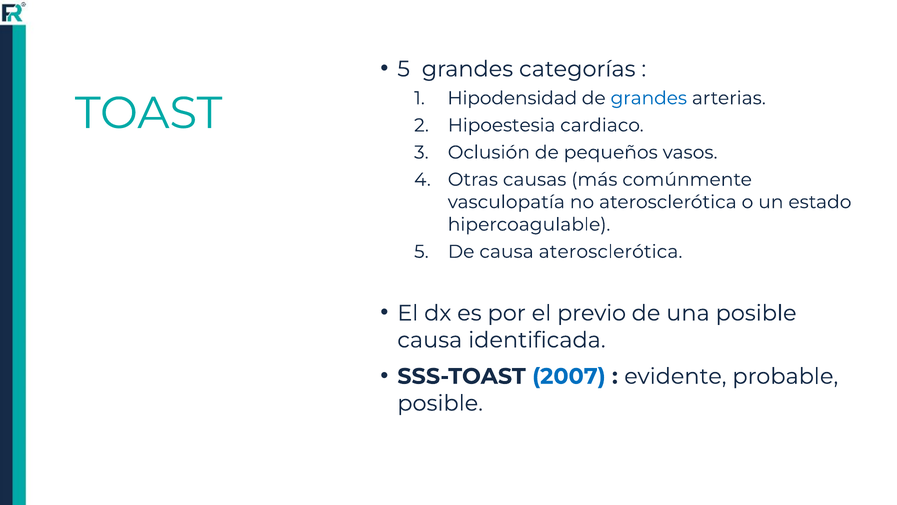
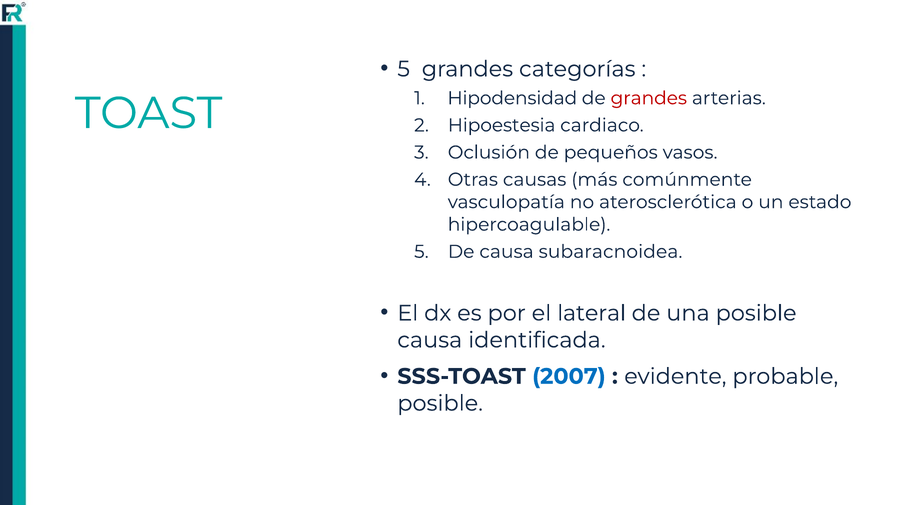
grandes at (649, 98) colour: blue -> red
causa aterosclerótica: aterosclerótica -> subaracnoidea
previo: previo -> lateral
